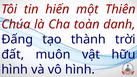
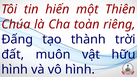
danh: danh -> riêng
